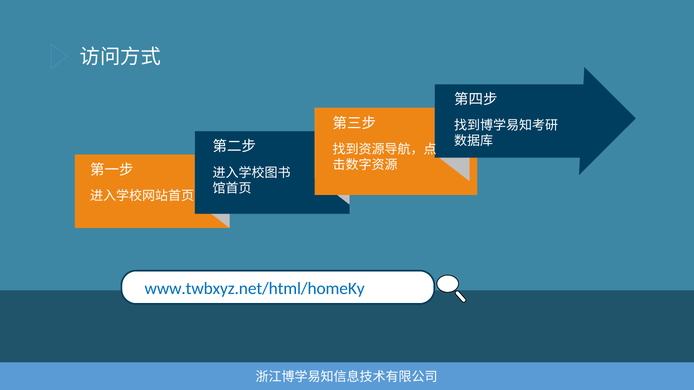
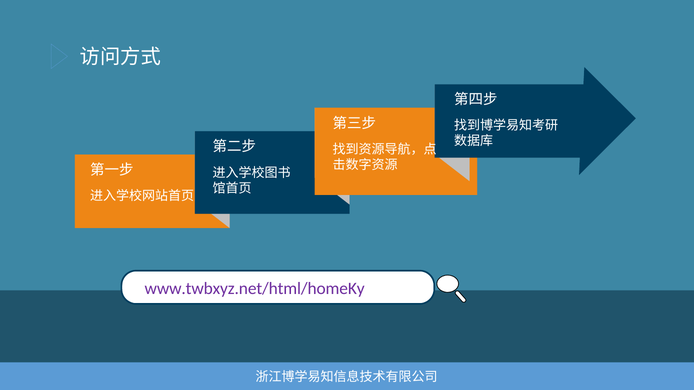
www.twbxyz.net/html/homeKy colour: blue -> purple
